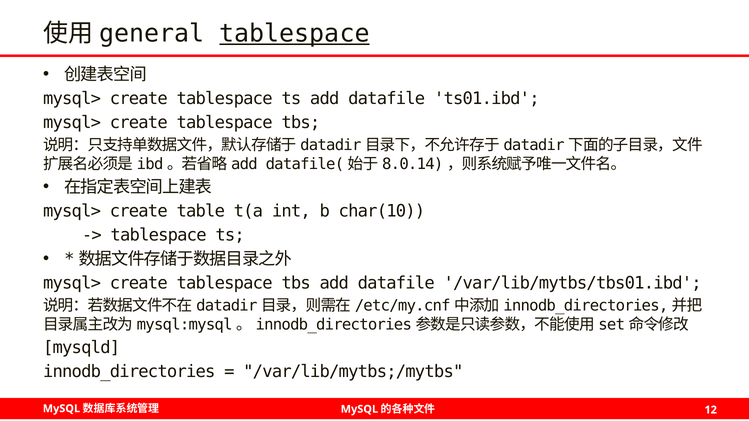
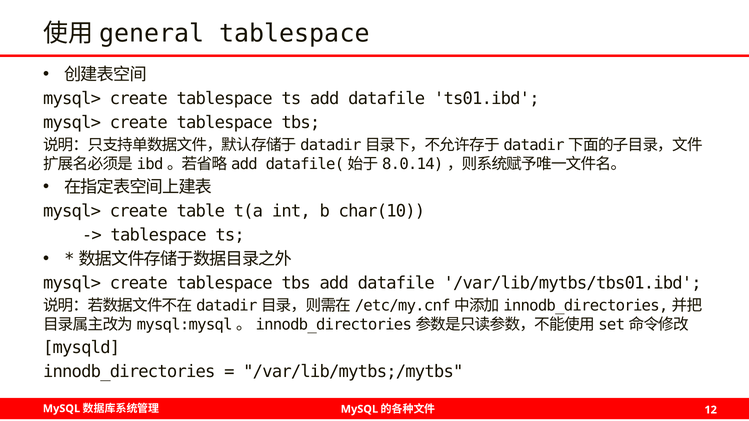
tablespace at (294, 34) underline: present -> none
